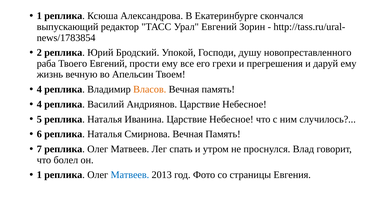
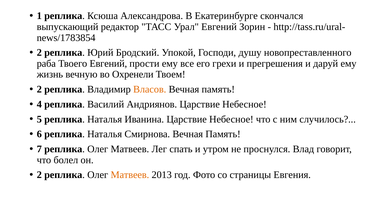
Апельсин: Апельсин -> Охренели
4 at (39, 89): 4 -> 2
1 at (39, 175): 1 -> 2
Матвеев at (130, 175) colour: blue -> orange
